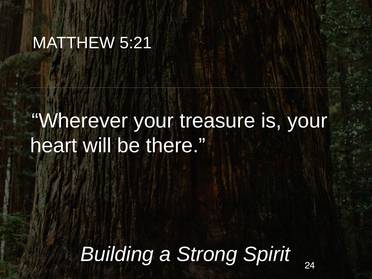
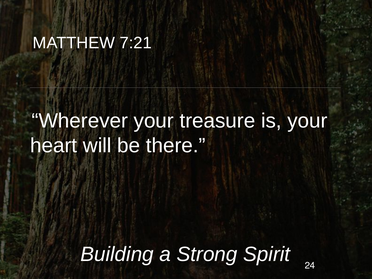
5:21: 5:21 -> 7:21
